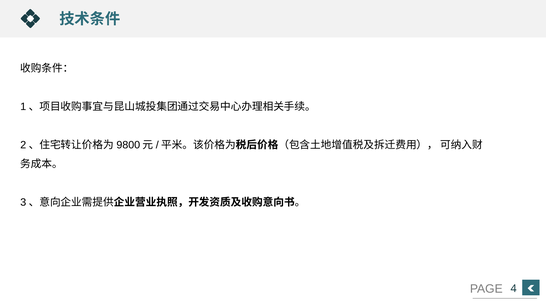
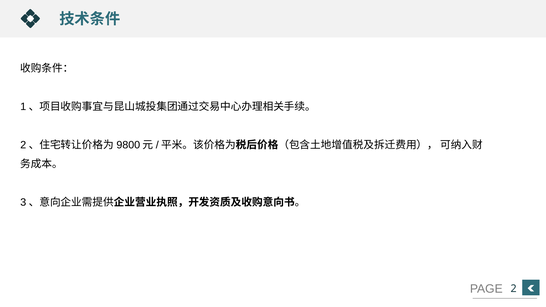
4: 4 -> 2
